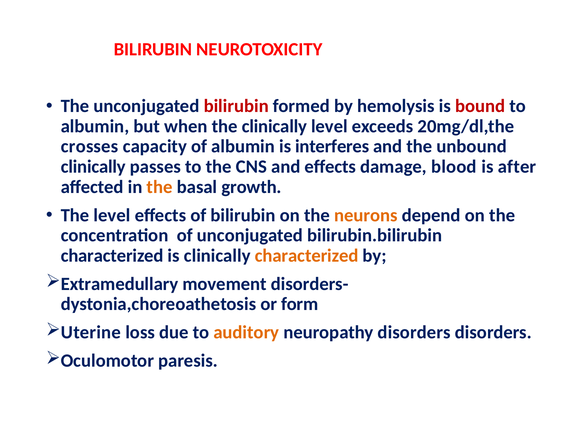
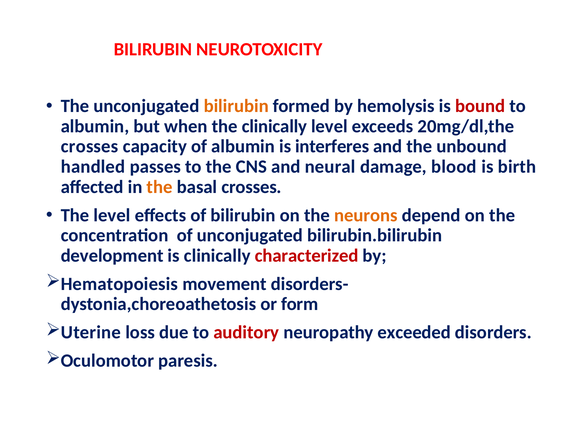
bilirubin at (236, 106) colour: red -> orange
clinically at (93, 167): clinically -> handled
and effects: effects -> neural
after: after -> birth
basal growth: growth -> crosses
characterized at (112, 255): characterized -> development
characterized at (307, 255) colour: orange -> red
Extramedullary: Extramedullary -> Hematopoiesis
auditory colour: orange -> red
neuropathy disorders: disorders -> exceeded
